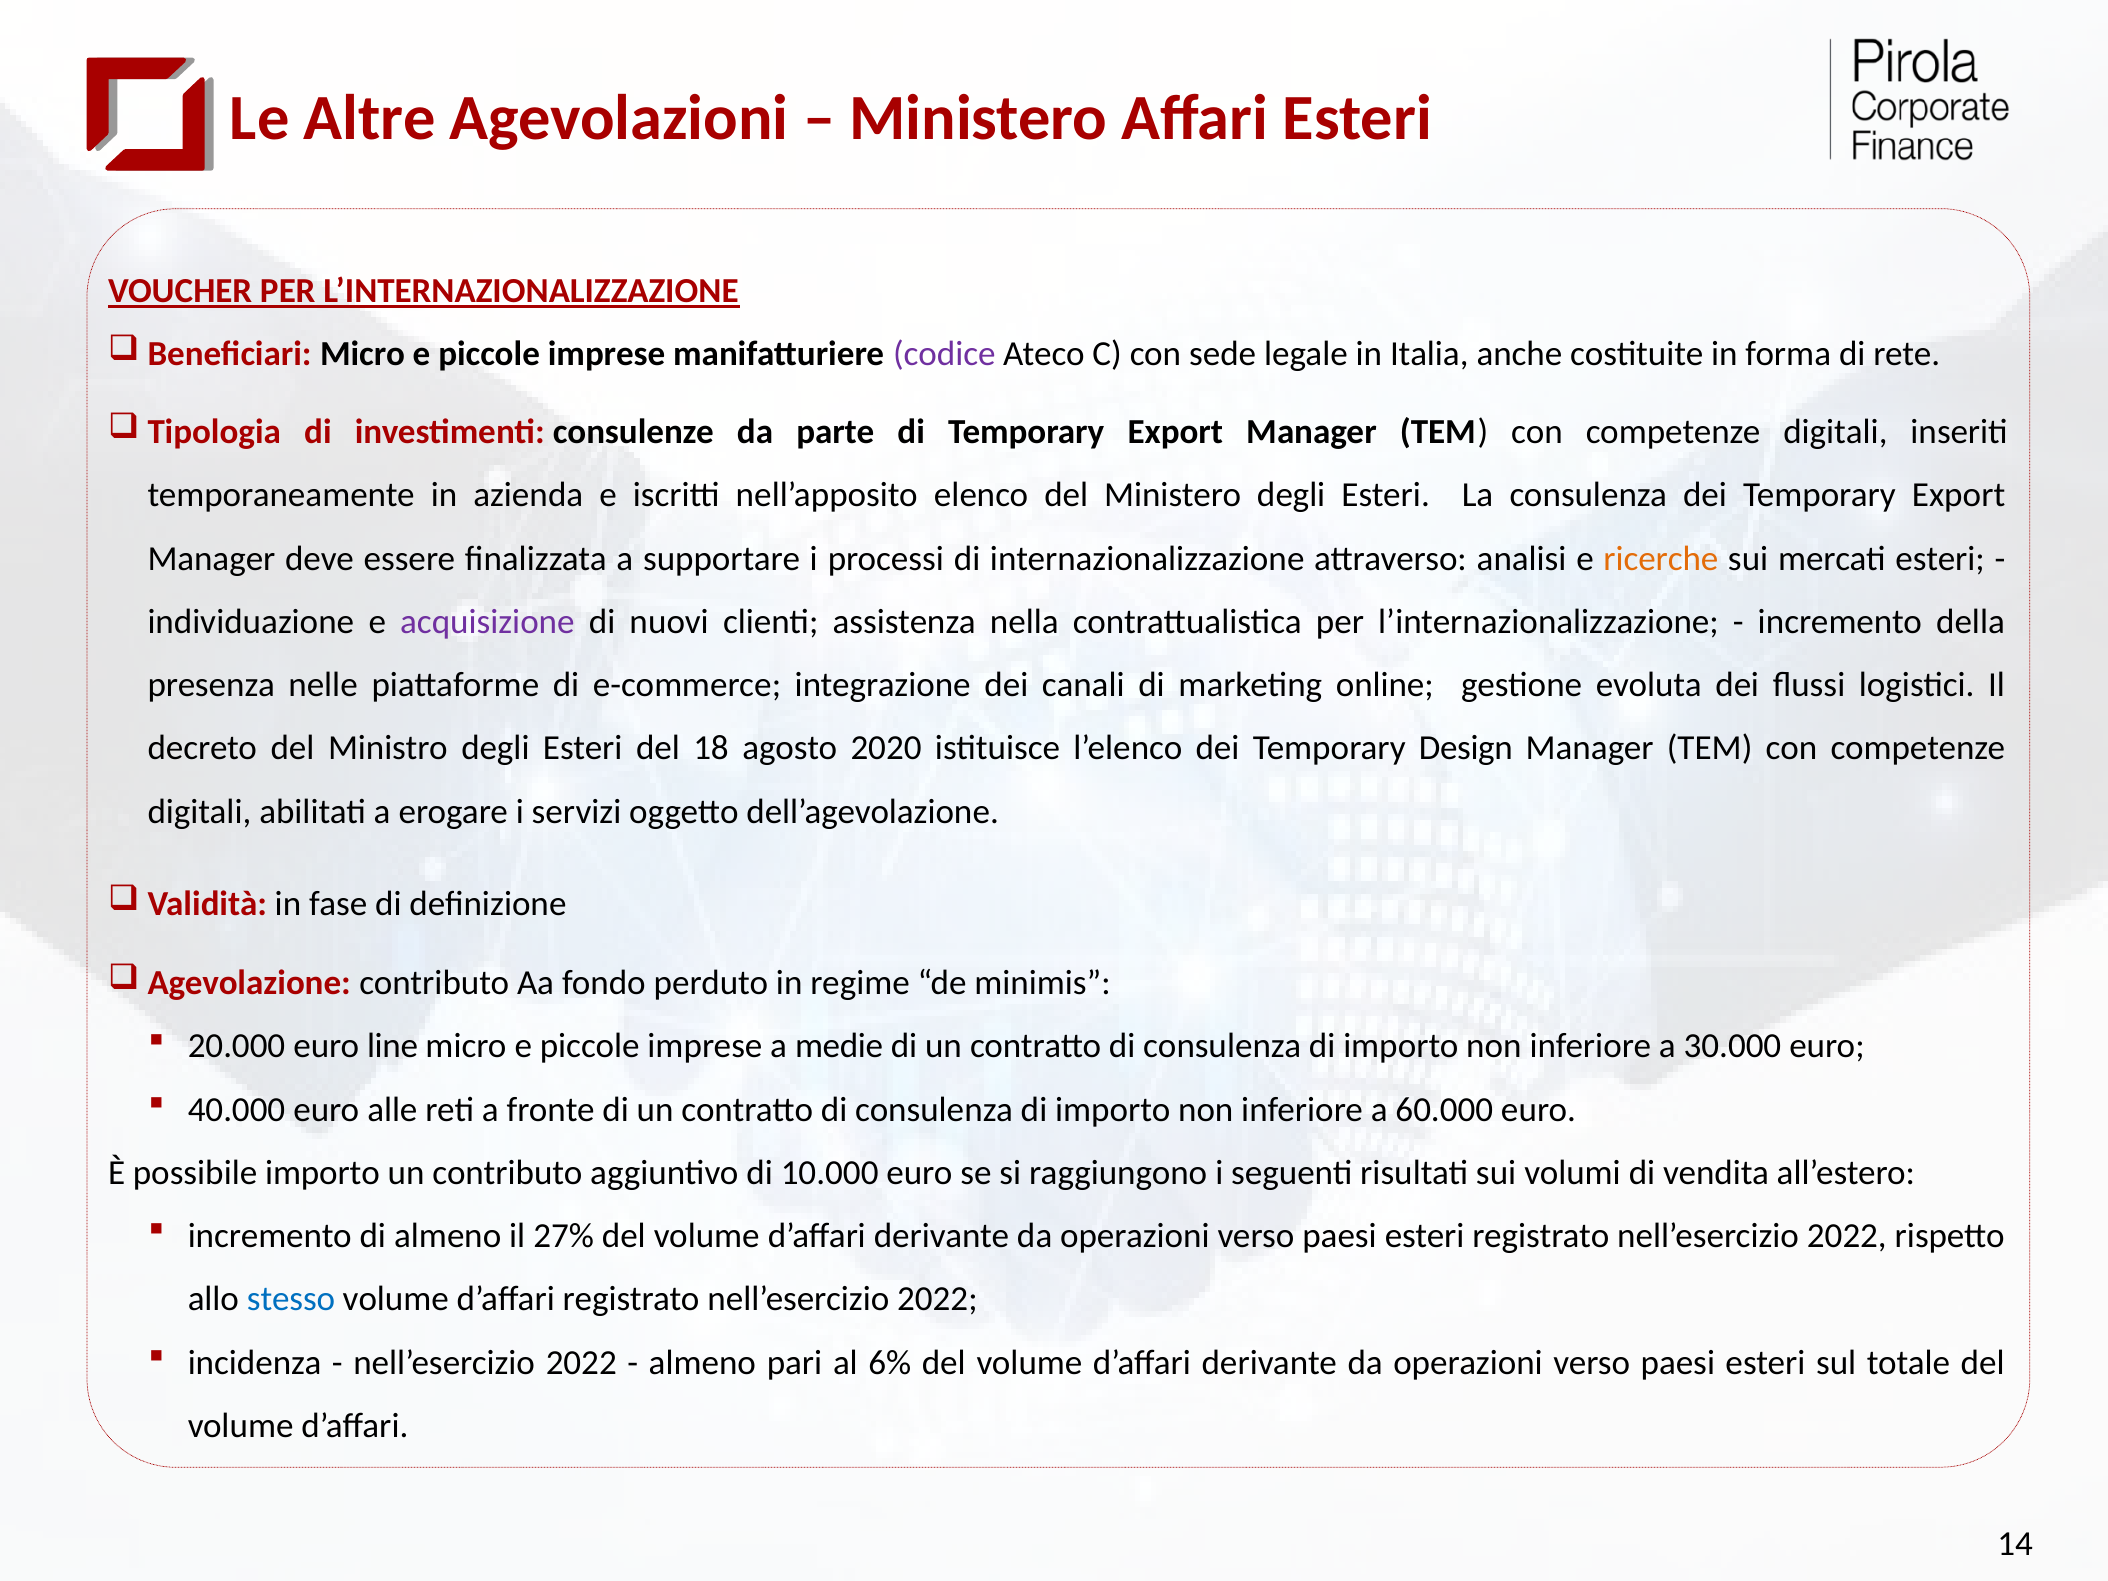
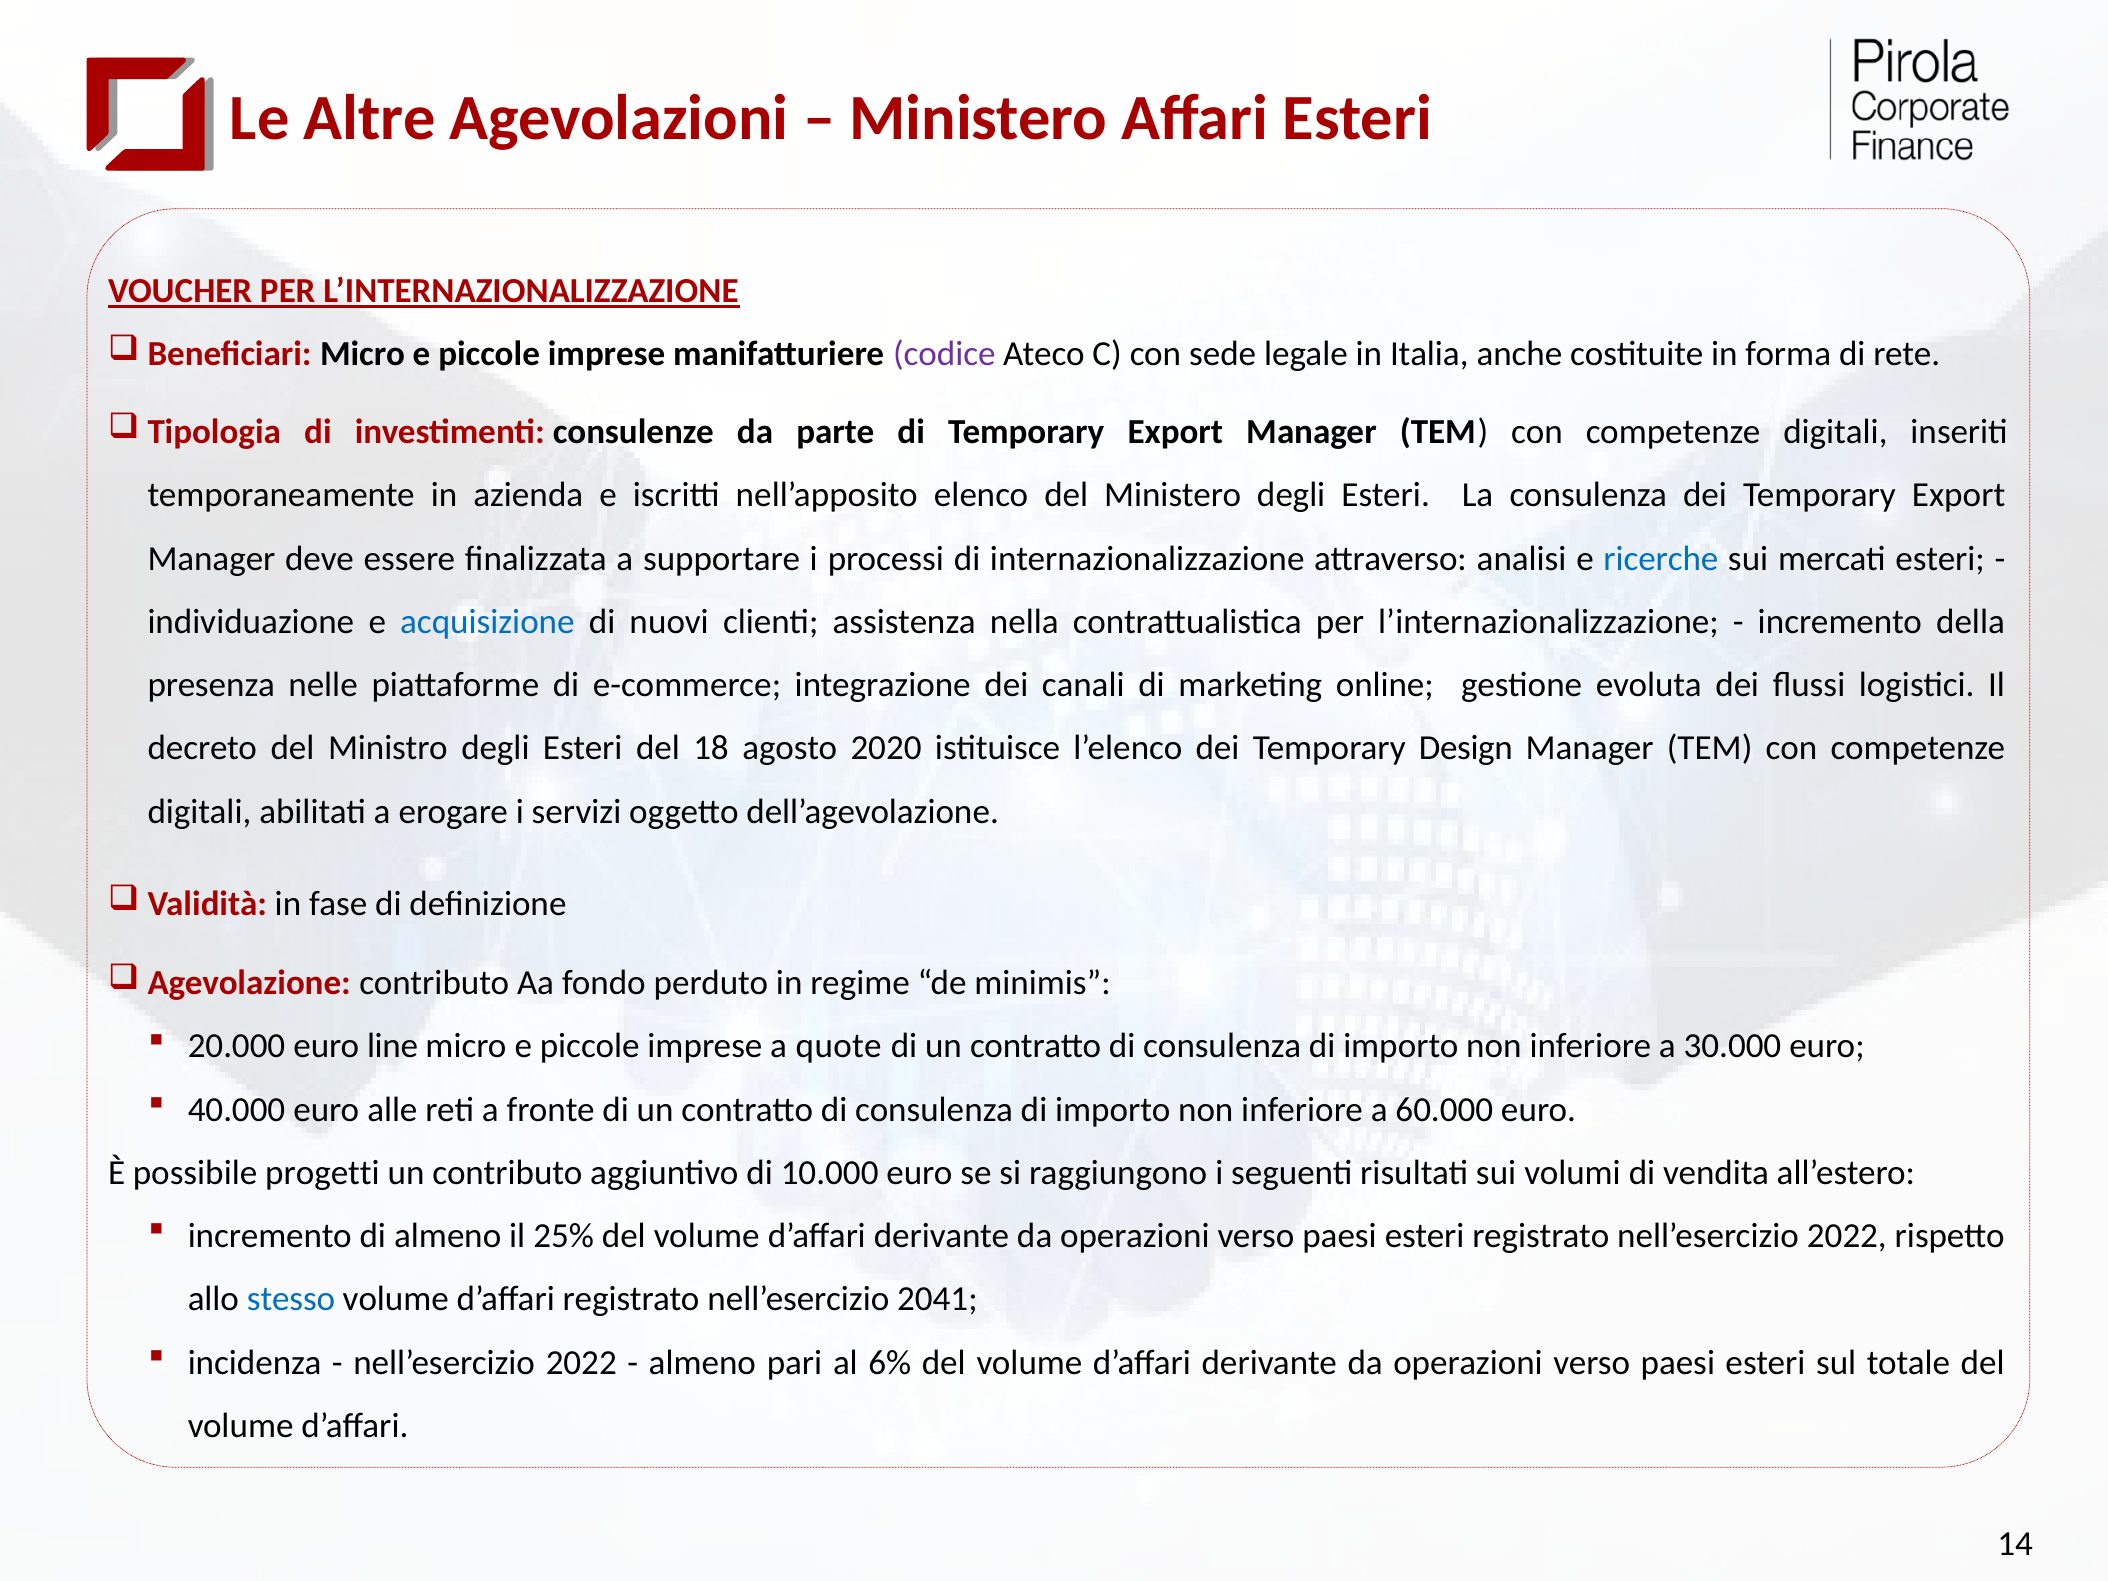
ricerche colour: orange -> blue
acquisizione colour: purple -> blue
medie: medie -> quote
possibile importo: importo -> progetti
27%: 27% -> 25%
d’affari registrato nell’esercizio 2022: 2022 -> 2041
